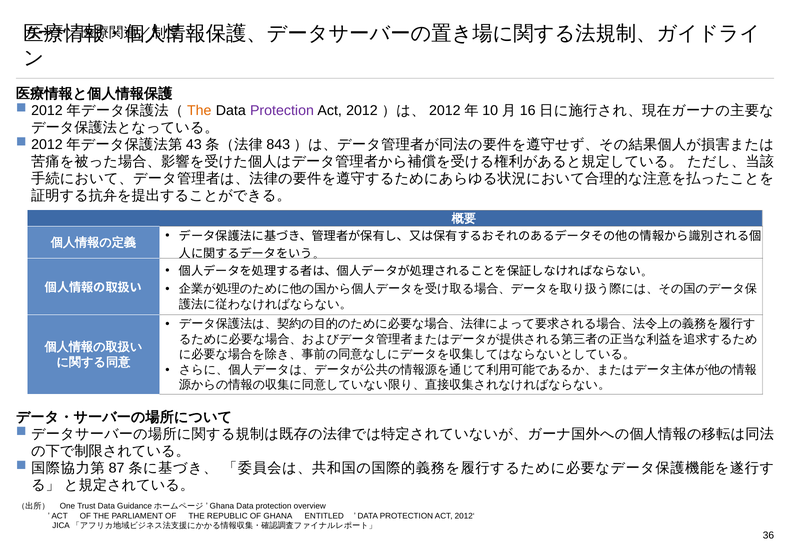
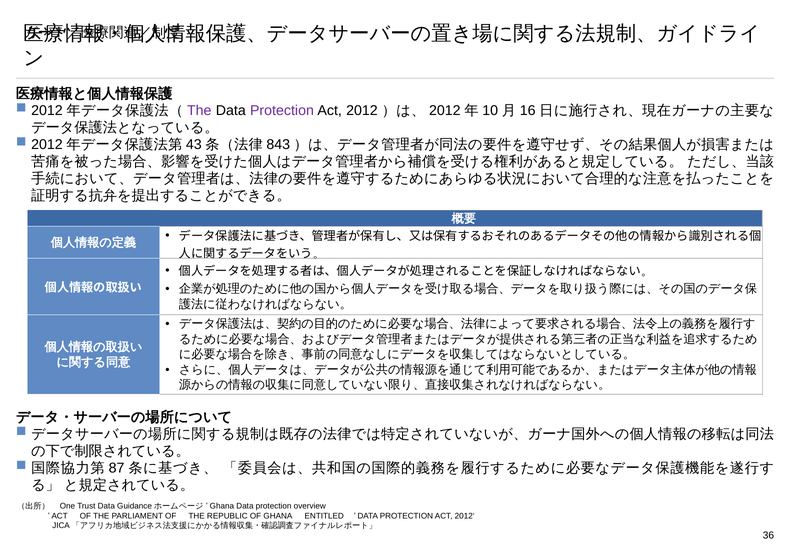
The at (199, 110) colour: orange -> purple
